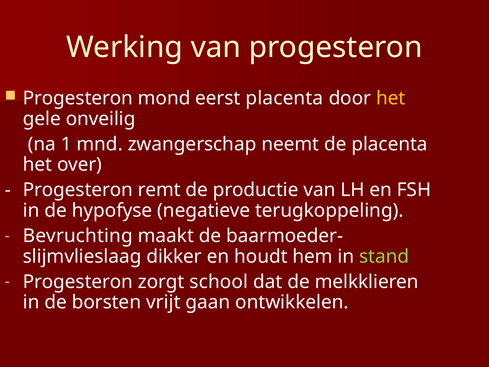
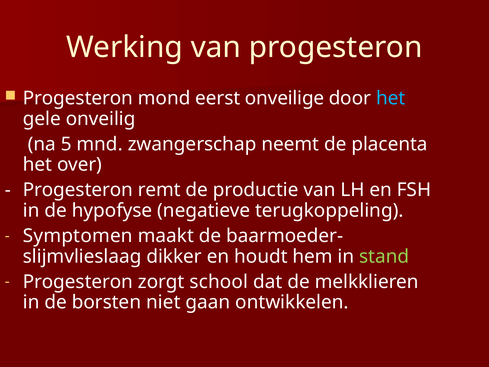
eerst placenta: placenta -> onveilige
het at (391, 98) colour: yellow -> light blue
1: 1 -> 5
Bevruchting: Bevruchting -> Symptomen
vrijt: vrijt -> niet
